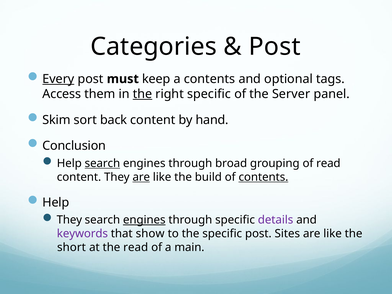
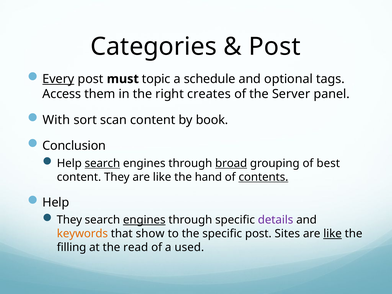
keep: keep -> topic
a contents: contents -> schedule
the at (142, 94) underline: present -> none
right specific: specific -> creates
Skim: Skim -> With
back: back -> scan
hand: hand -> book
broad underline: none -> present
of read: read -> best
are at (141, 177) underline: present -> none
build: build -> hand
keywords colour: purple -> orange
like at (333, 234) underline: none -> present
short: short -> filling
main: main -> used
